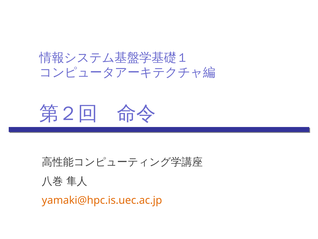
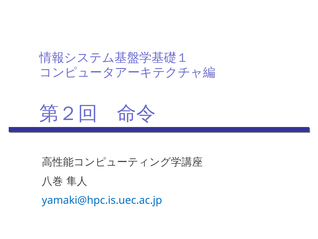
yamaki@hpc.is.uec.ac.jp colour: orange -> blue
